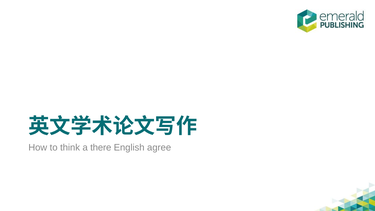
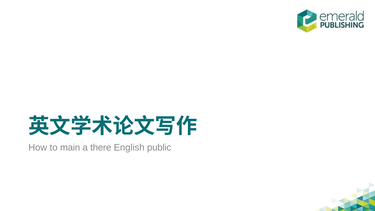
think: think -> main
agree: agree -> public
